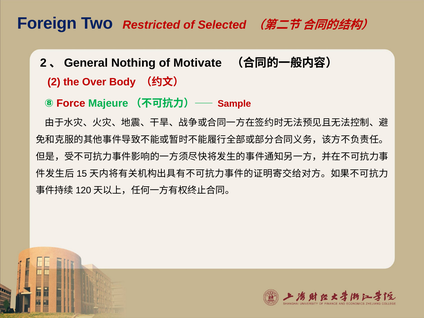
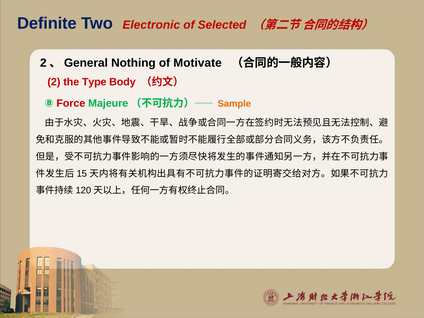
Foreign: Foreign -> Definite
Restricted: Restricted -> Electronic
Over: Over -> Type
Sample colour: red -> orange
